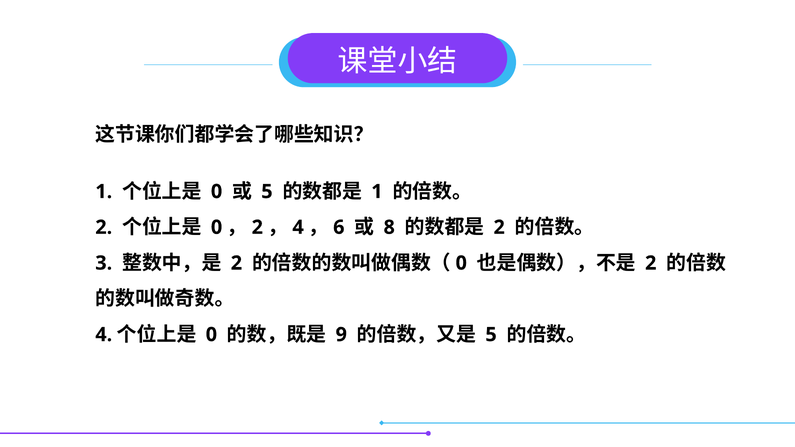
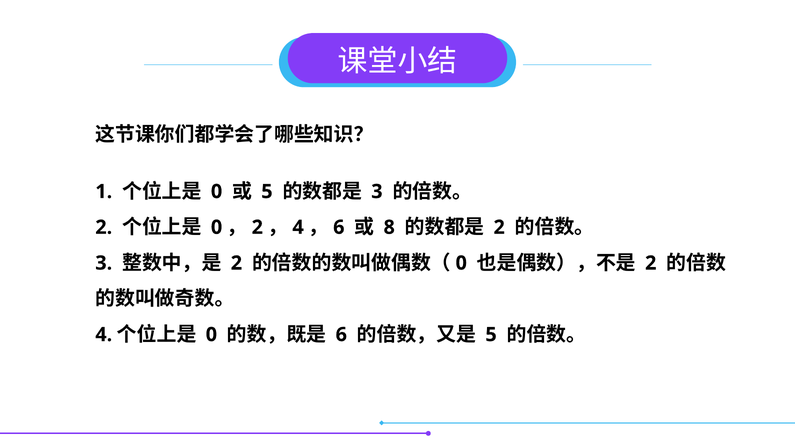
1 at (377, 192): 1 -> 3
9 at (341, 335): 9 -> 6
